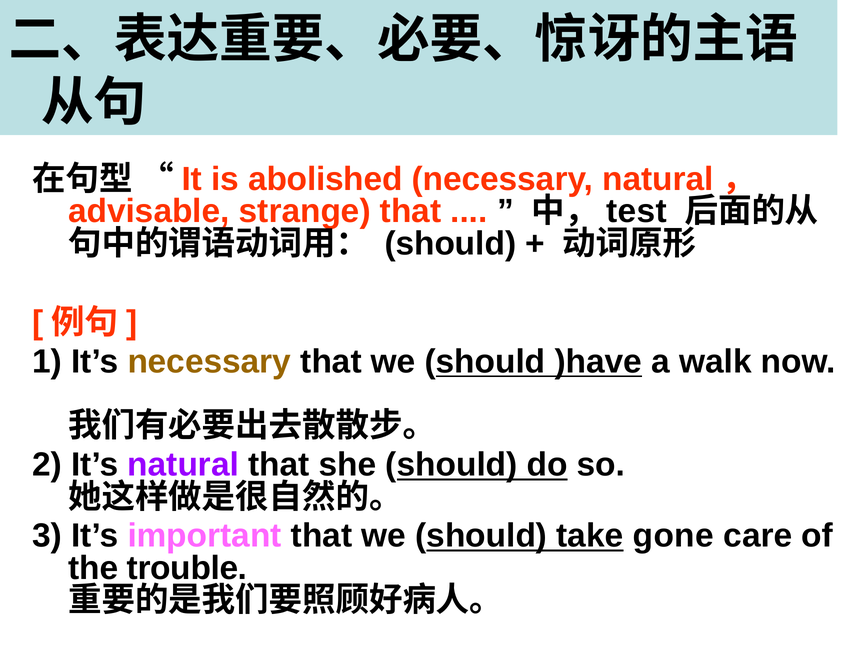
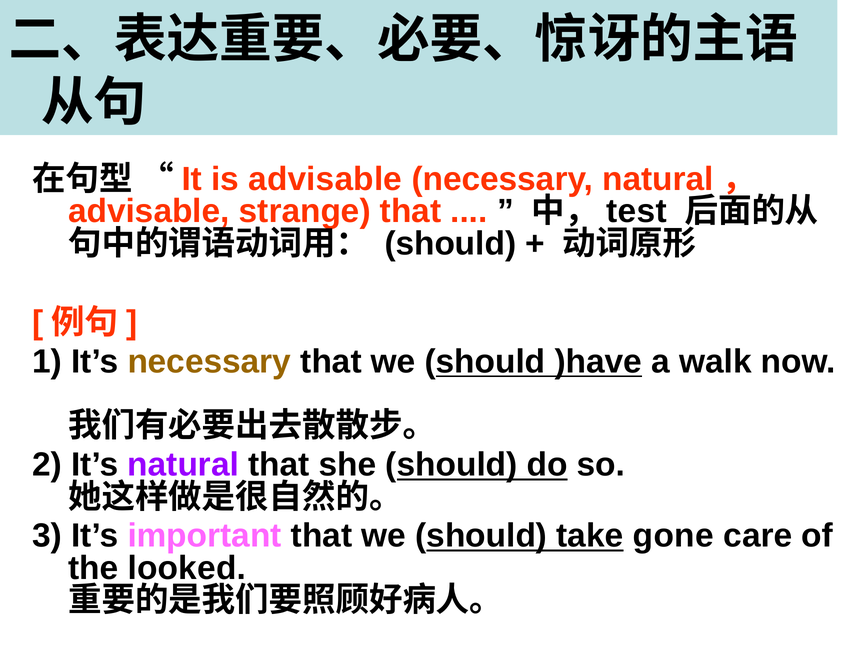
is abolished: abolished -> advisable
trouble: trouble -> looked
